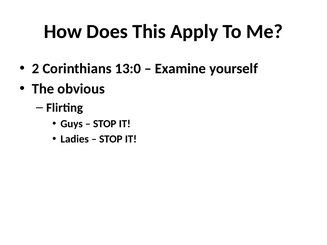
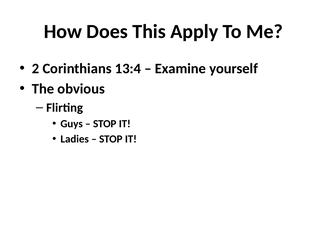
13:0: 13:0 -> 13:4
